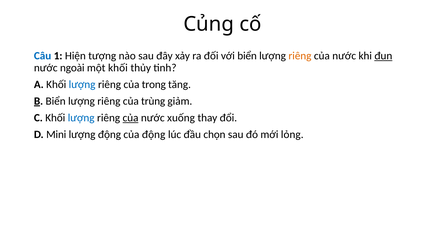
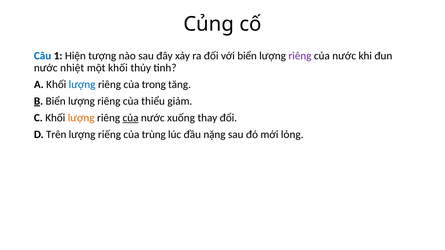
riêng at (300, 56) colour: orange -> purple
đun underline: present -> none
ngoài: ngoài -> nhiệt
trùng: trùng -> thiểu
lượng at (81, 118) colour: blue -> orange
Mini: Mini -> Trên
lượng động: động -> riếng
của động: động -> trùng
chọn: chọn -> nặng
